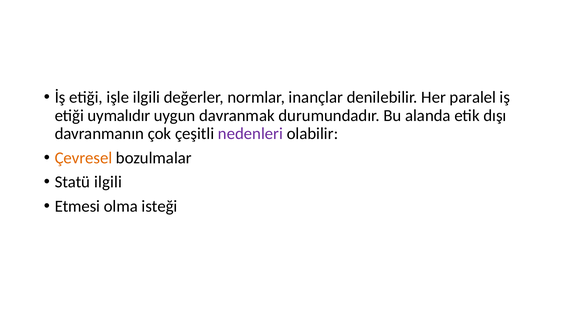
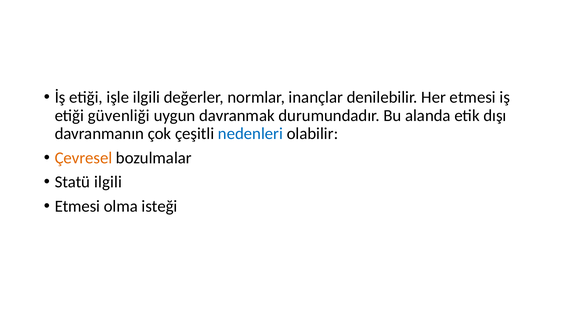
Her paralel: paralel -> etmesi
uymalıdır: uymalıdır -> güvenliği
nedenleri colour: purple -> blue
